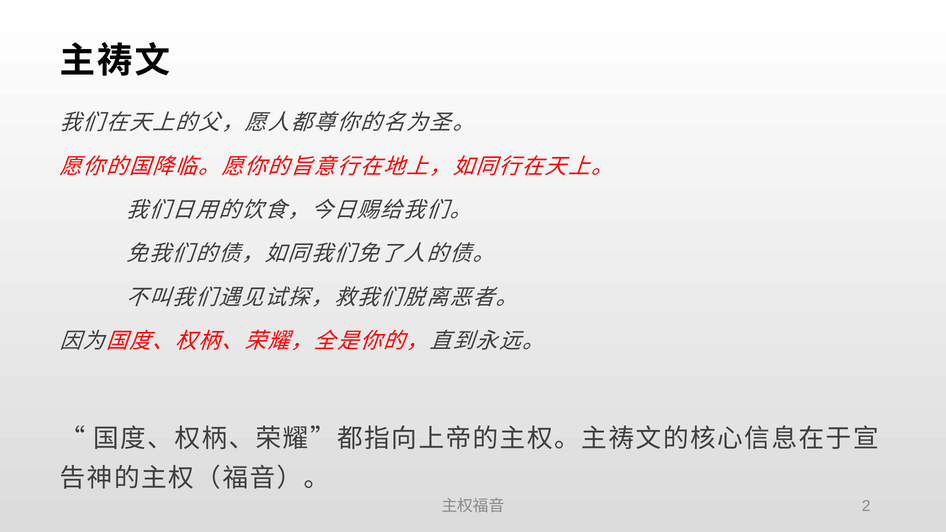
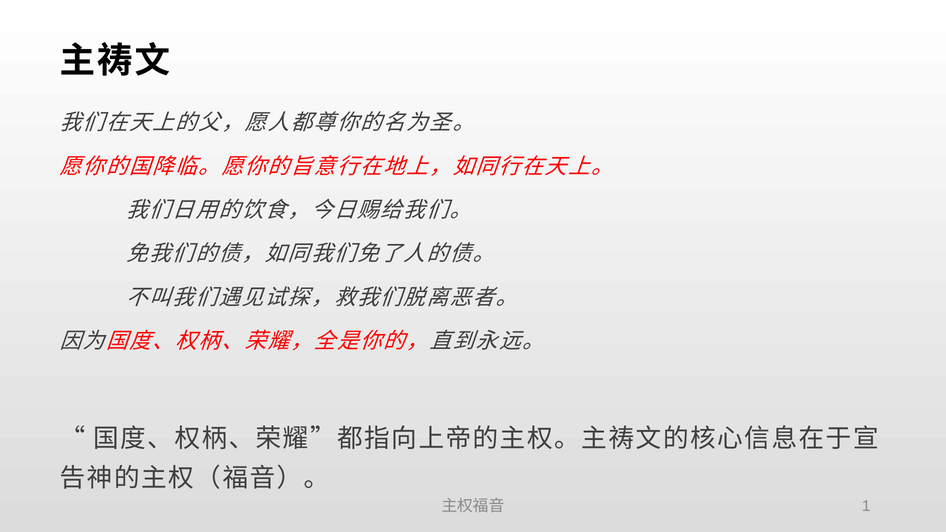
2: 2 -> 1
